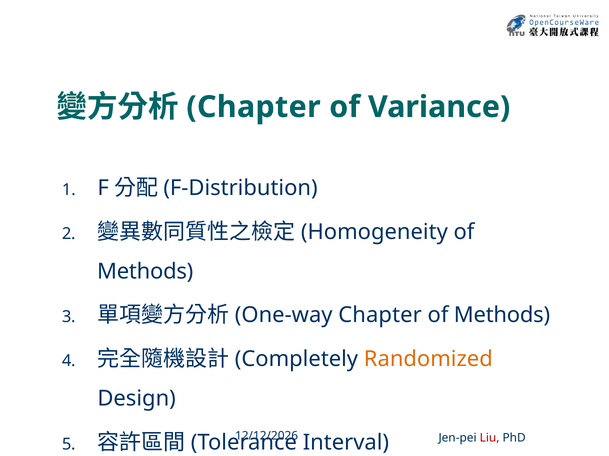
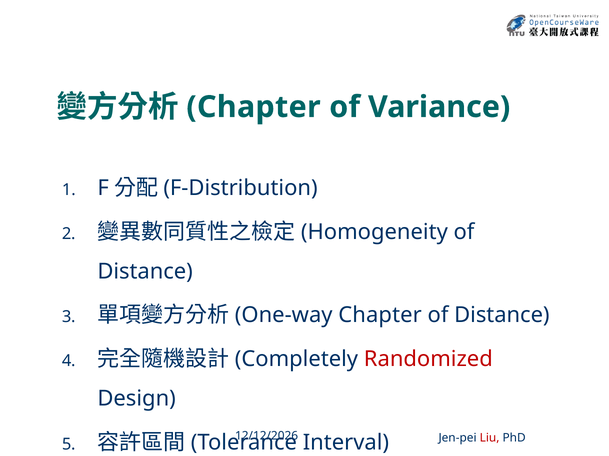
Methods at (145, 272): Methods -> Distance
Methods at (502, 316): Methods -> Distance
Randomized colour: orange -> red
